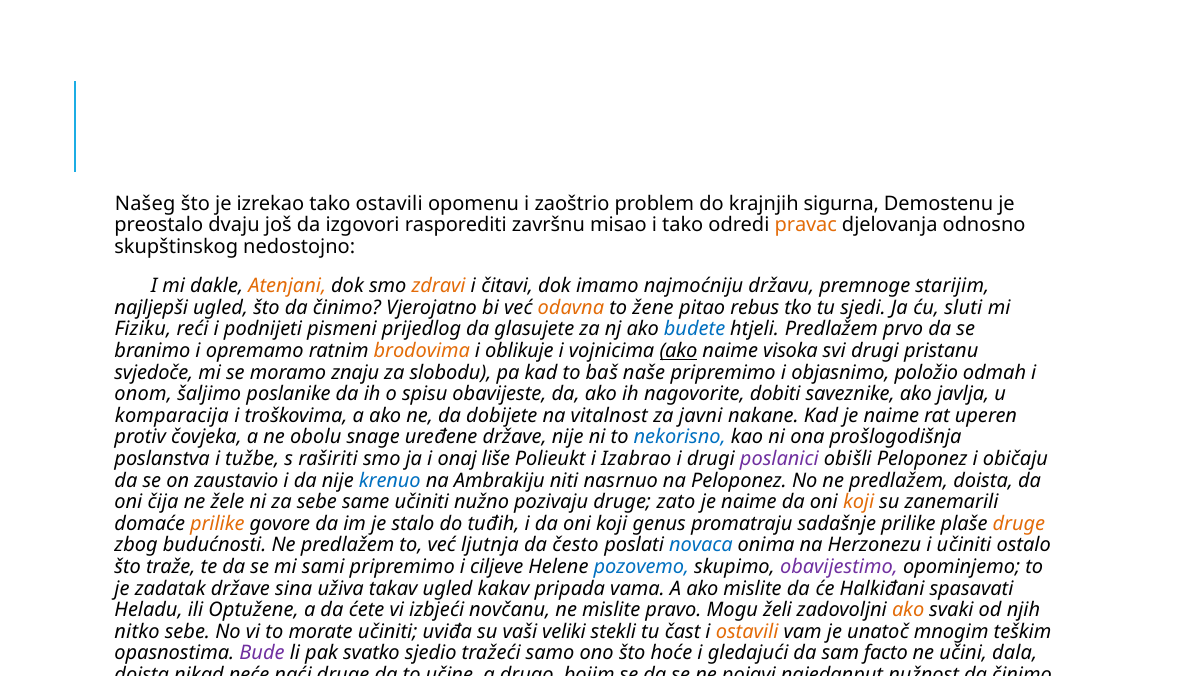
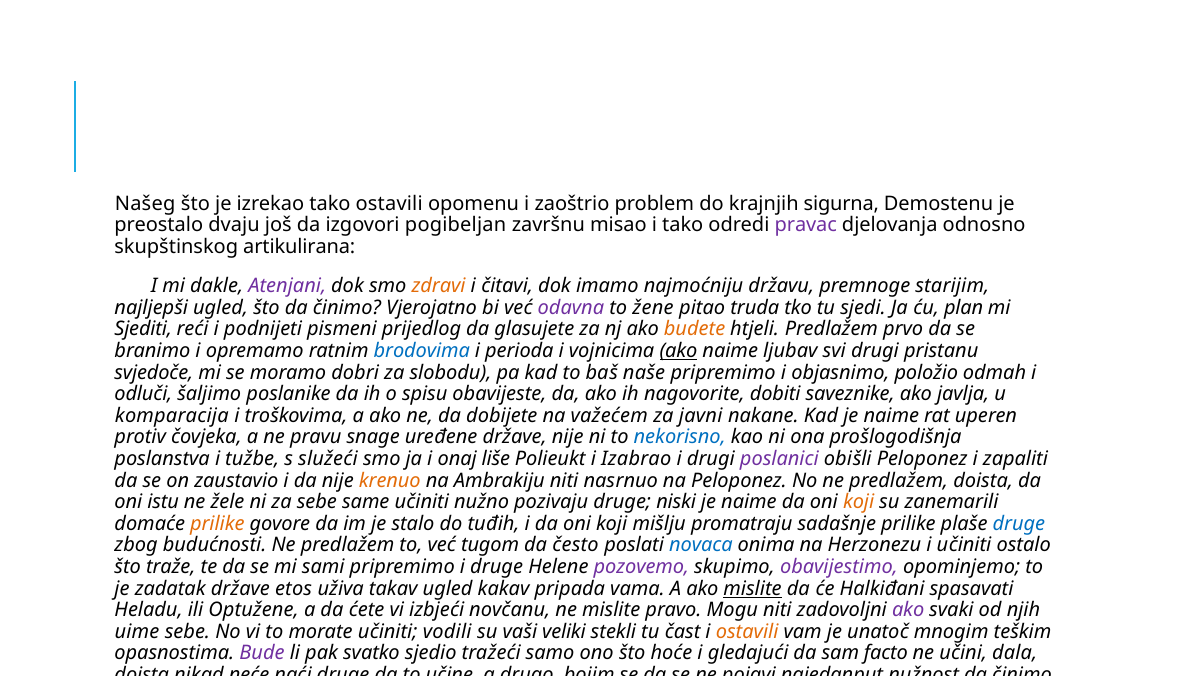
rasporediti: rasporediti -> pogibeljan
pravac colour: orange -> purple
nedostojno: nedostojno -> artikulirana
Atenjani colour: orange -> purple
odavna colour: orange -> purple
rebus: rebus -> truda
sluti: sluti -> plan
Fiziku: Fiziku -> Sjediti
budete colour: blue -> orange
brodovima colour: orange -> blue
oblikuje: oblikuje -> perioda
visoka: visoka -> ljubav
znaju: znaju -> dobri
onom: onom -> odluči
vitalnost: vitalnost -> važećem
obolu: obolu -> pravu
raširiti: raširiti -> služeći
običaju: običaju -> zapaliti
krenuo colour: blue -> orange
čija: čija -> istu
zato: zato -> niski
genus: genus -> mišlju
druge at (1019, 524) colour: orange -> blue
ljutnja: ljutnja -> tugom
i ciljeve: ciljeve -> druge
pozovemo colour: blue -> purple
sina: sina -> etos
mislite at (753, 589) underline: none -> present
Mogu želi: želi -> niti
ako at (908, 610) colour: orange -> purple
nitko: nitko -> uime
uviđa: uviđa -> vodili
